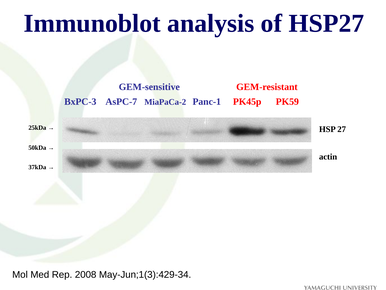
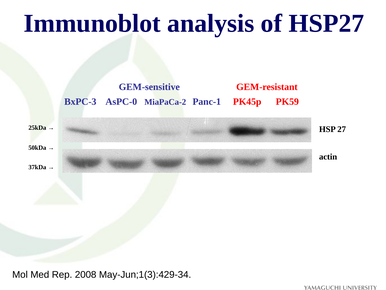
AsPC-7: AsPC-7 -> AsPC-0
